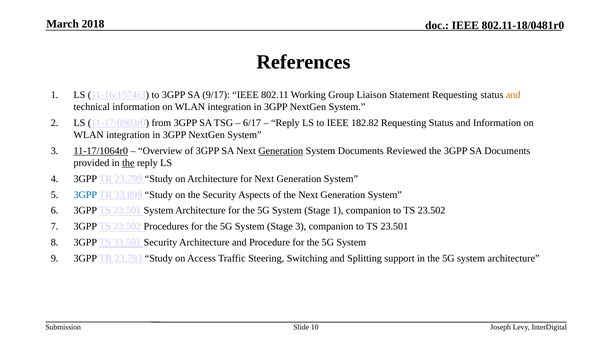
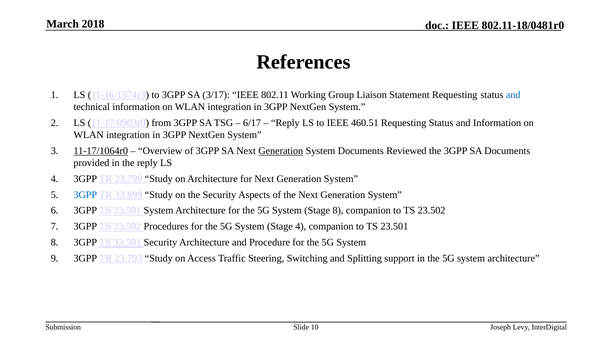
9/17: 9/17 -> 3/17
and at (513, 95) colour: orange -> blue
182.82: 182.82 -> 460.51
the at (128, 163) underline: present -> none
Stage 1: 1 -> 8
Stage 3: 3 -> 4
